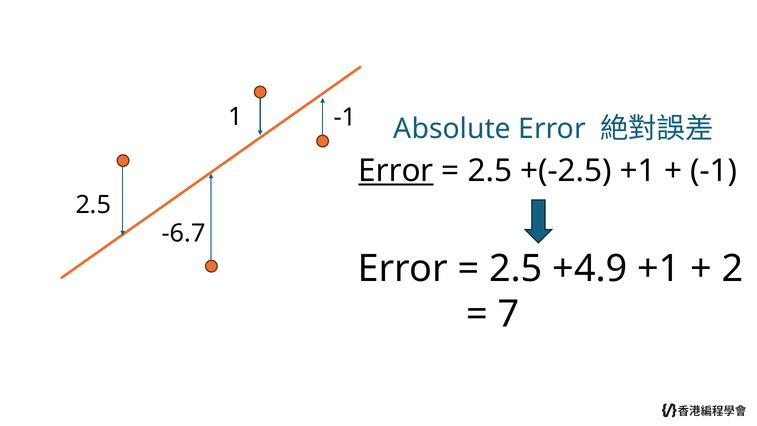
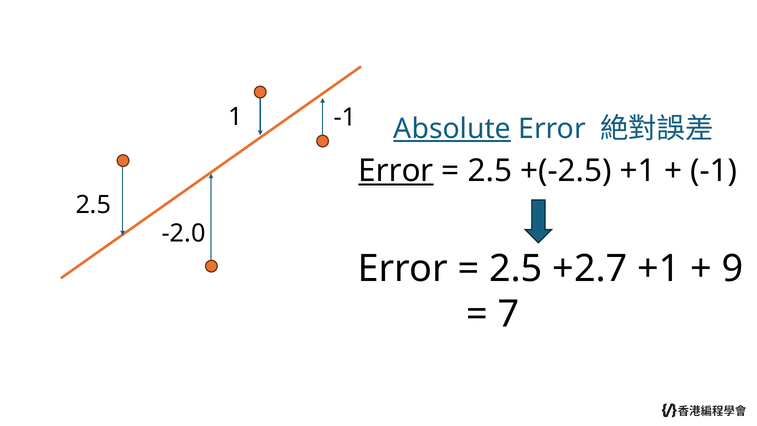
Absolute underline: none -> present
-6.7: -6.7 -> -2.0
+4.9: +4.9 -> +2.7
2: 2 -> 9
